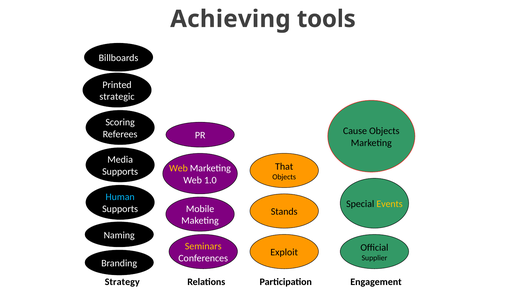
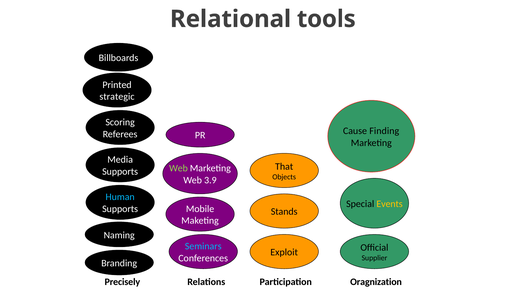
Achieving: Achieving -> Relational
Cause Objects: Objects -> Finding
Web at (178, 168) colour: yellow -> light green
1.0: 1.0 -> 3.9
Seminars colour: yellow -> light blue
Strategy: Strategy -> Precisely
Engagement: Engagement -> Oragnization
